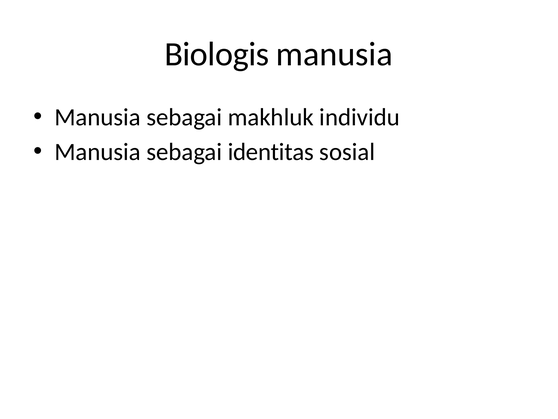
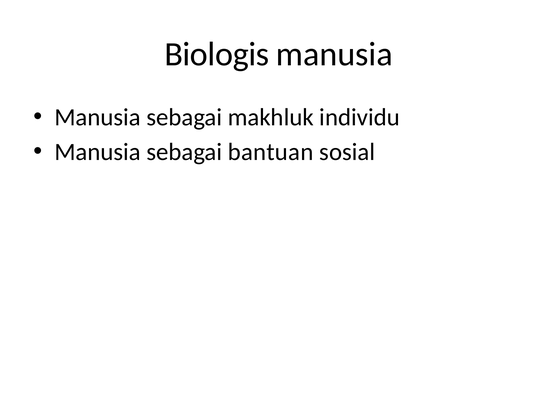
identitas: identitas -> bantuan
